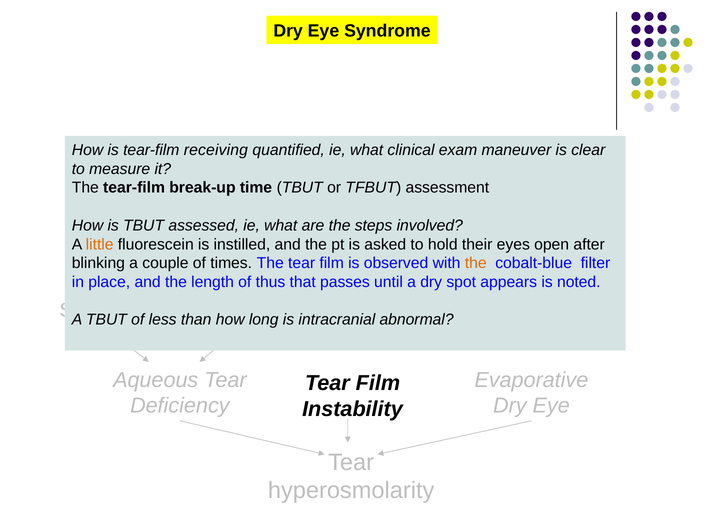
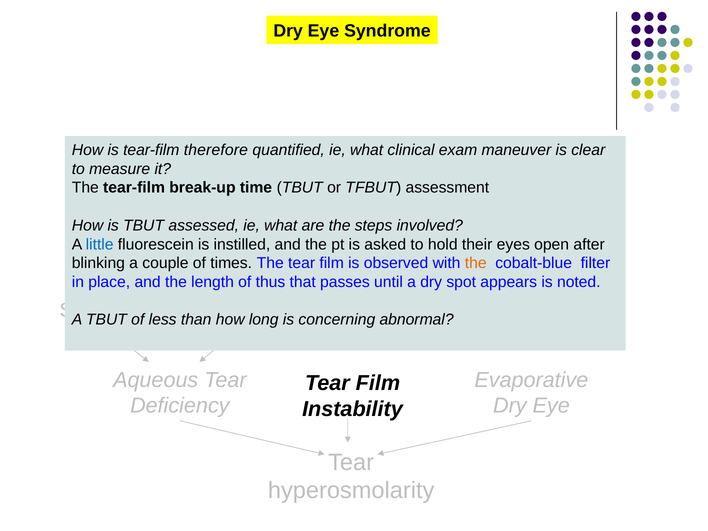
receiving: receiving -> therefore
little colour: orange -> blue
intracranial: intracranial -> concerning
